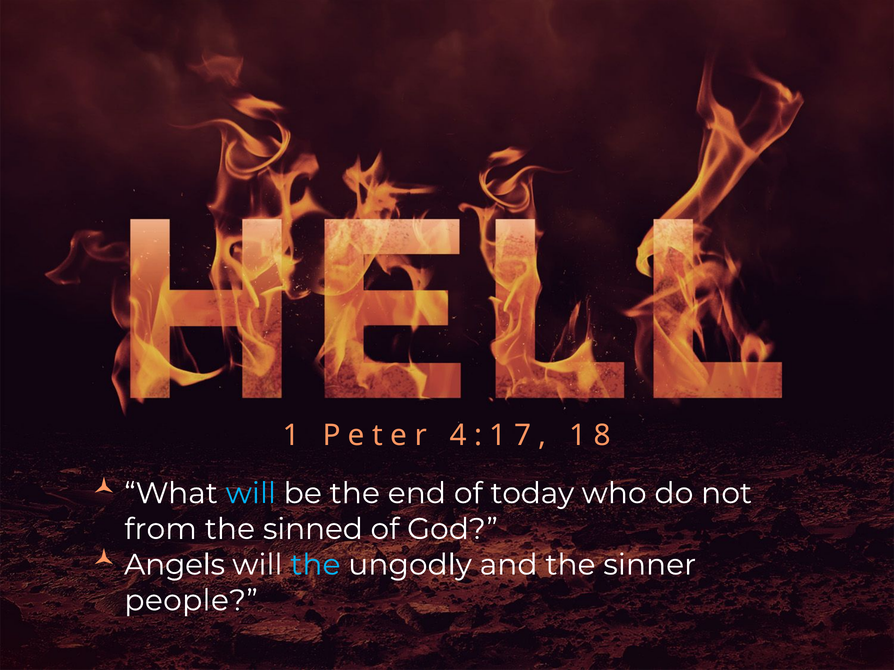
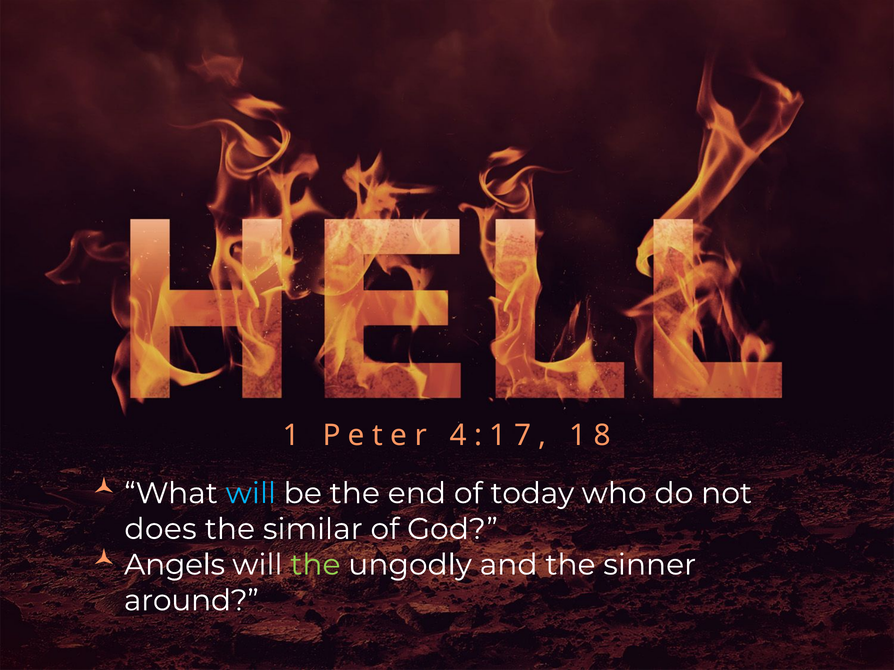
from: from -> does
sinned: sinned -> similar
the at (315, 565) colour: light blue -> light green
people: people -> around
